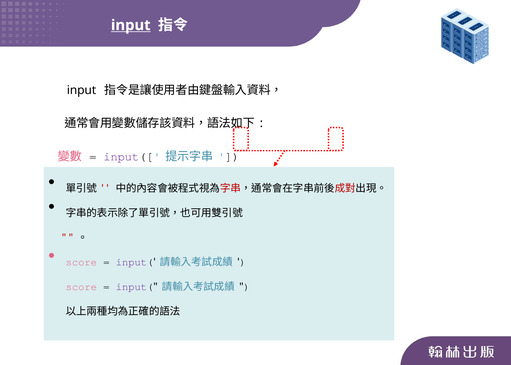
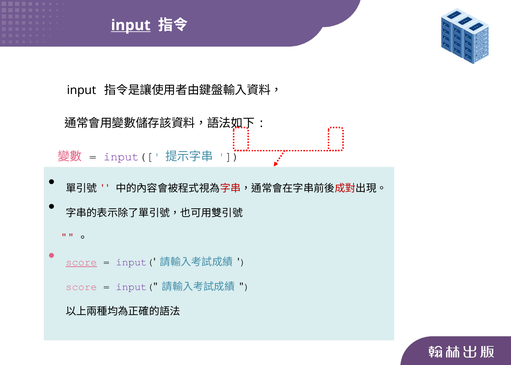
score at (81, 262) underline: none -> present
